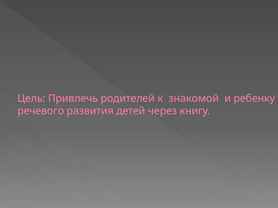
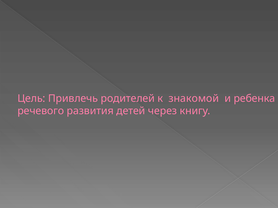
ребенку: ребенку -> ребенка
